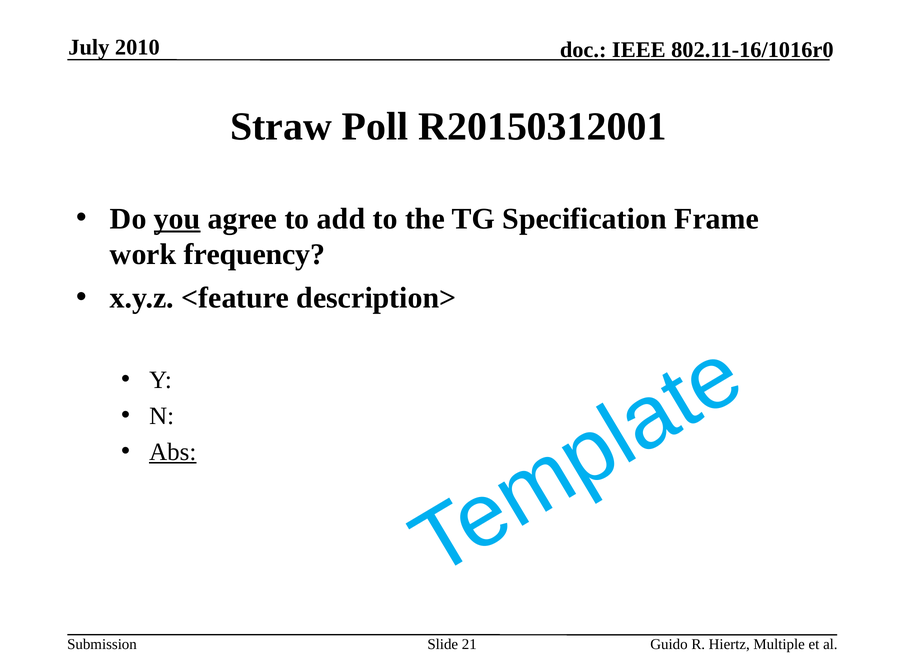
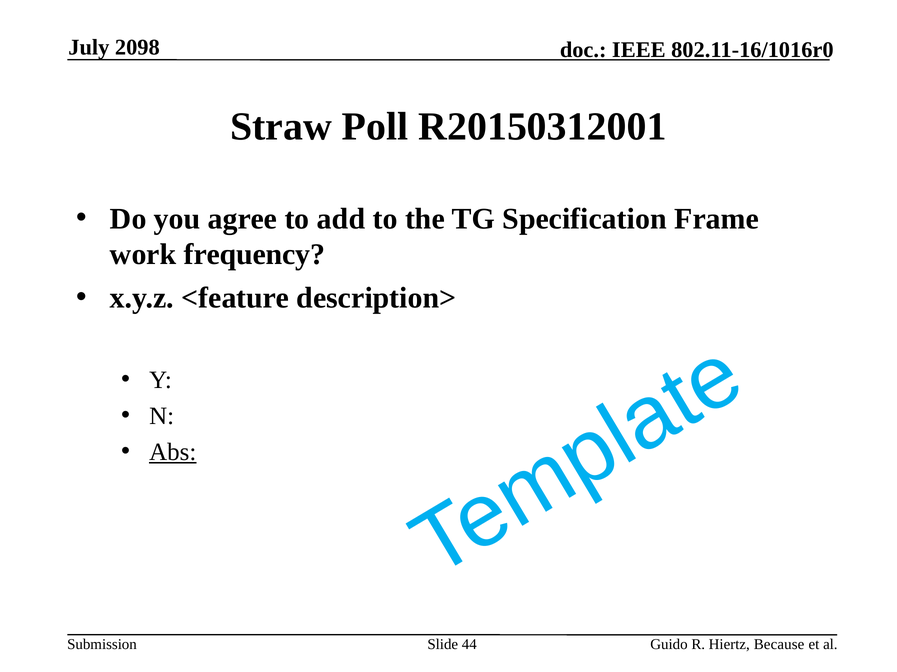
2010: 2010 -> 2098
you underline: present -> none
21: 21 -> 44
Multiple: Multiple -> Because
